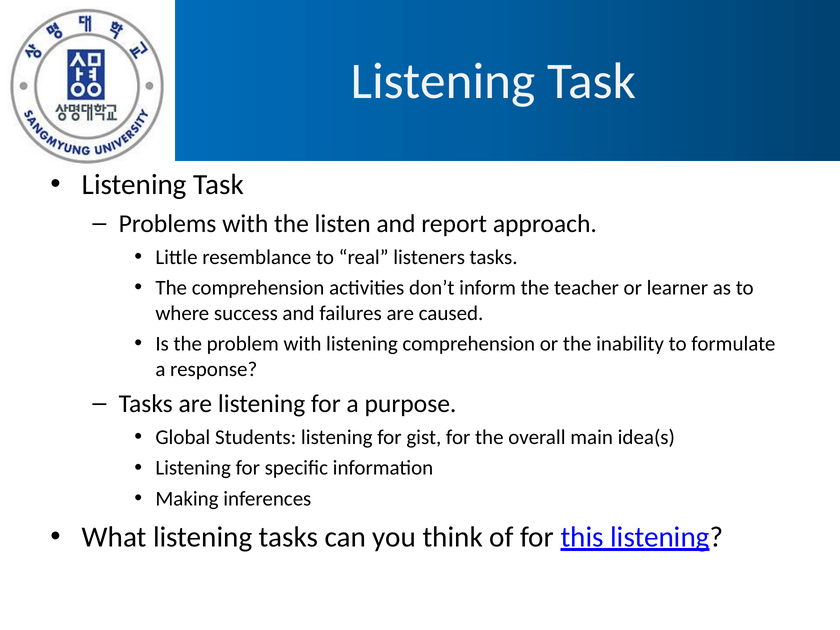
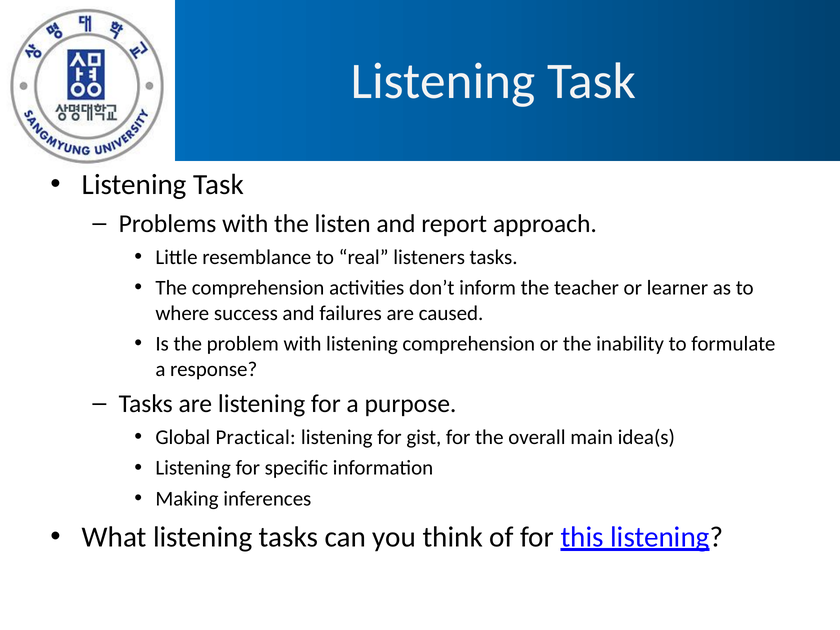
Students: Students -> Practical
